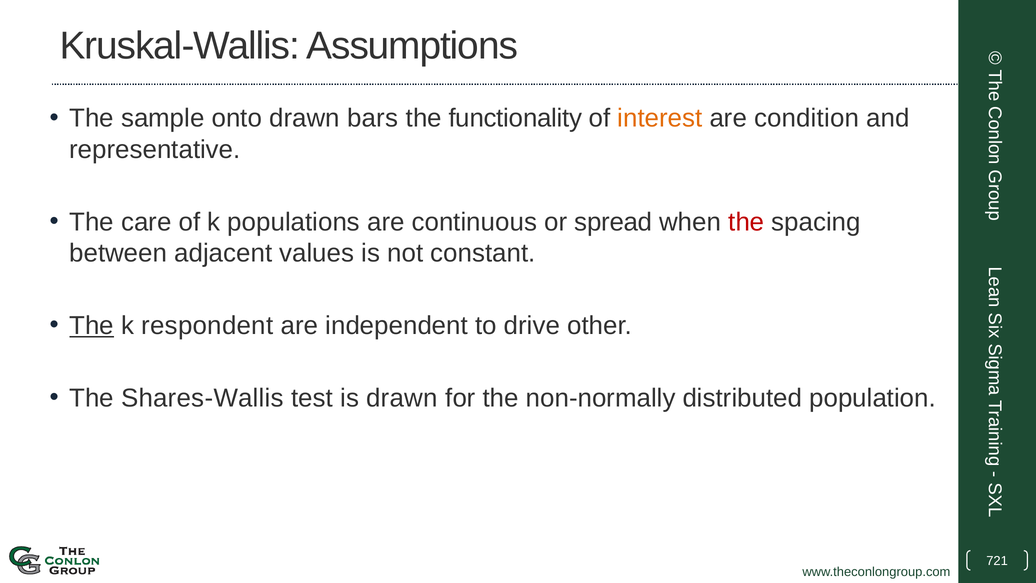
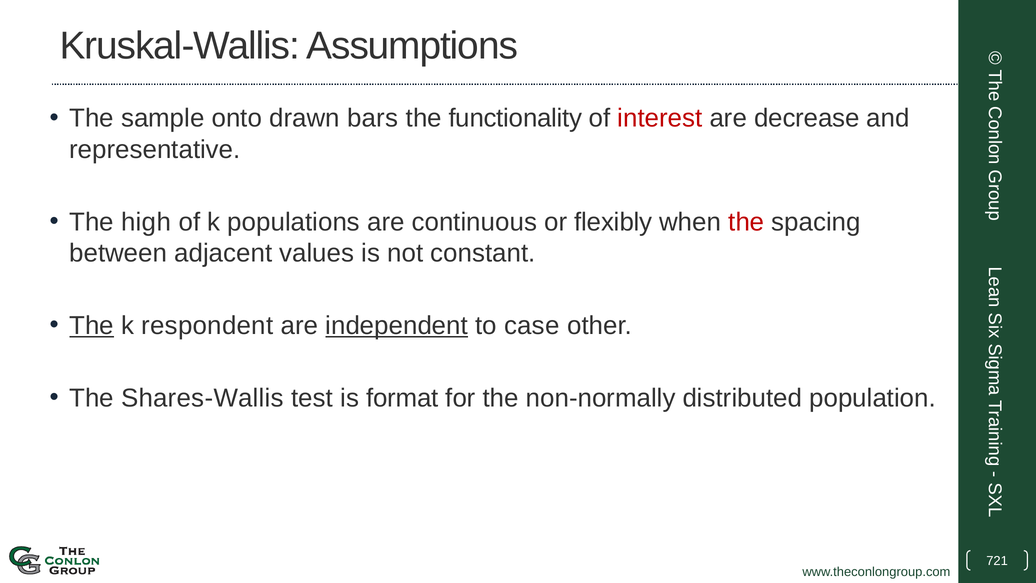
interest colour: orange -> red
condition: condition -> decrease
care: care -> high
spread: spread -> flexibly
independent underline: none -> present
drive: drive -> case
is drawn: drawn -> format
